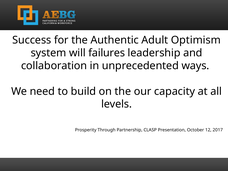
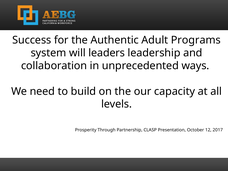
Optimism: Optimism -> Programs
failures: failures -> leaders
